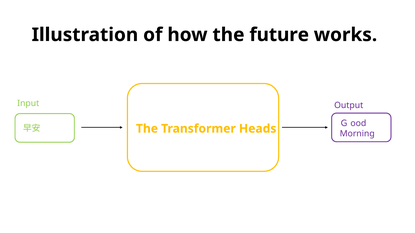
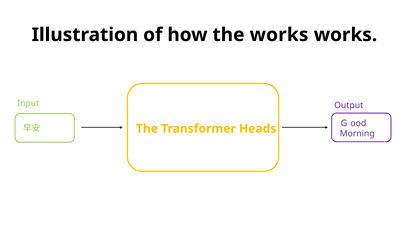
the future: future -> works
